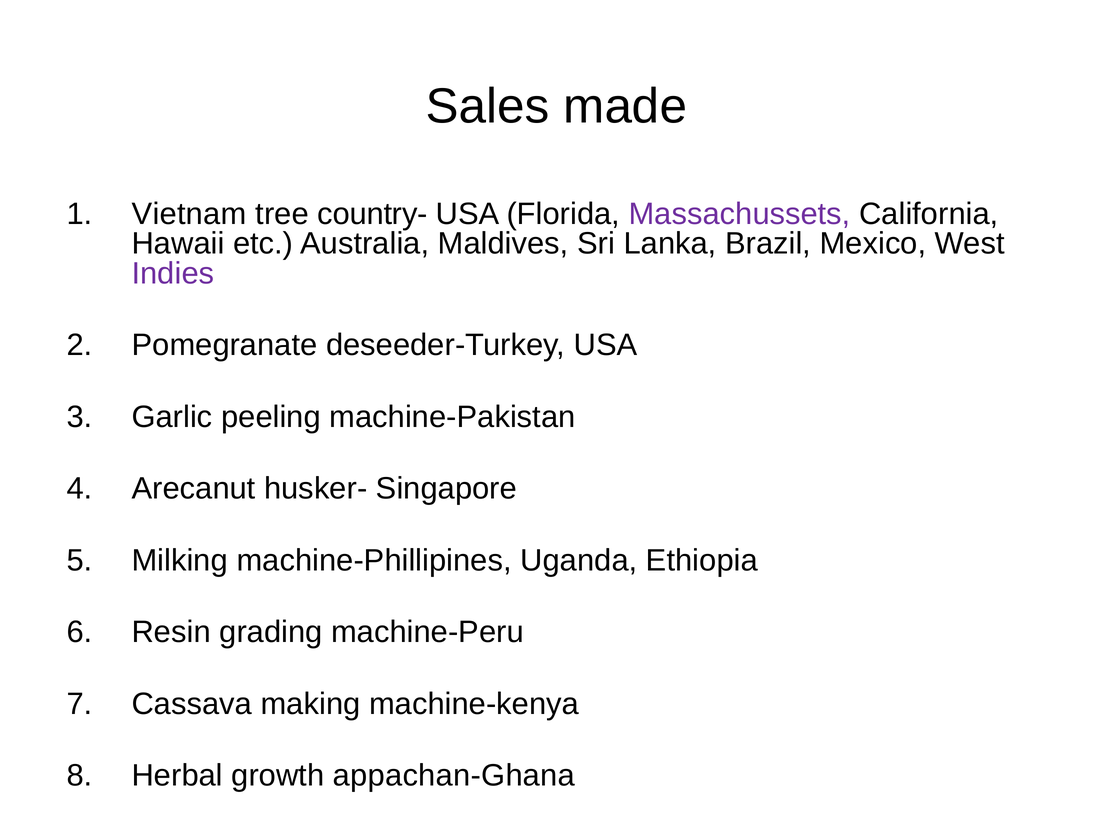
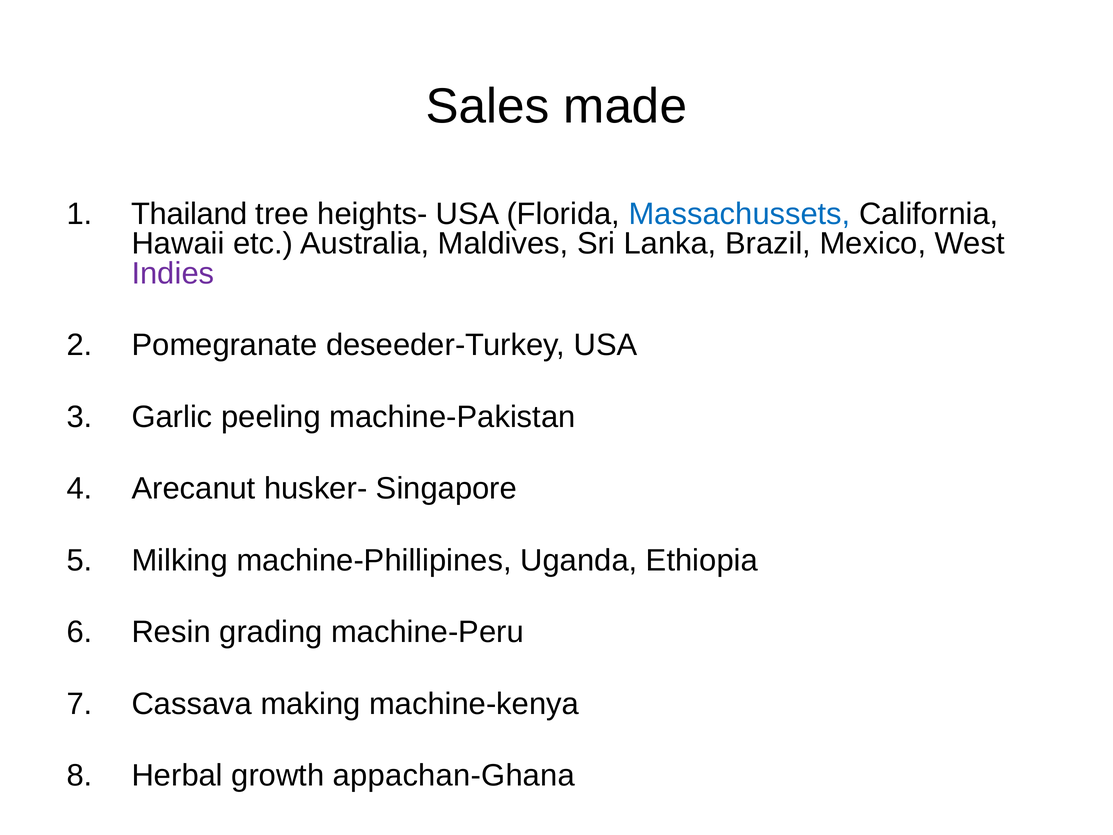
Vietnam: Vietnam -> Thailand
country-: country- -> heights-
Massachussets colour: purple -> blue
